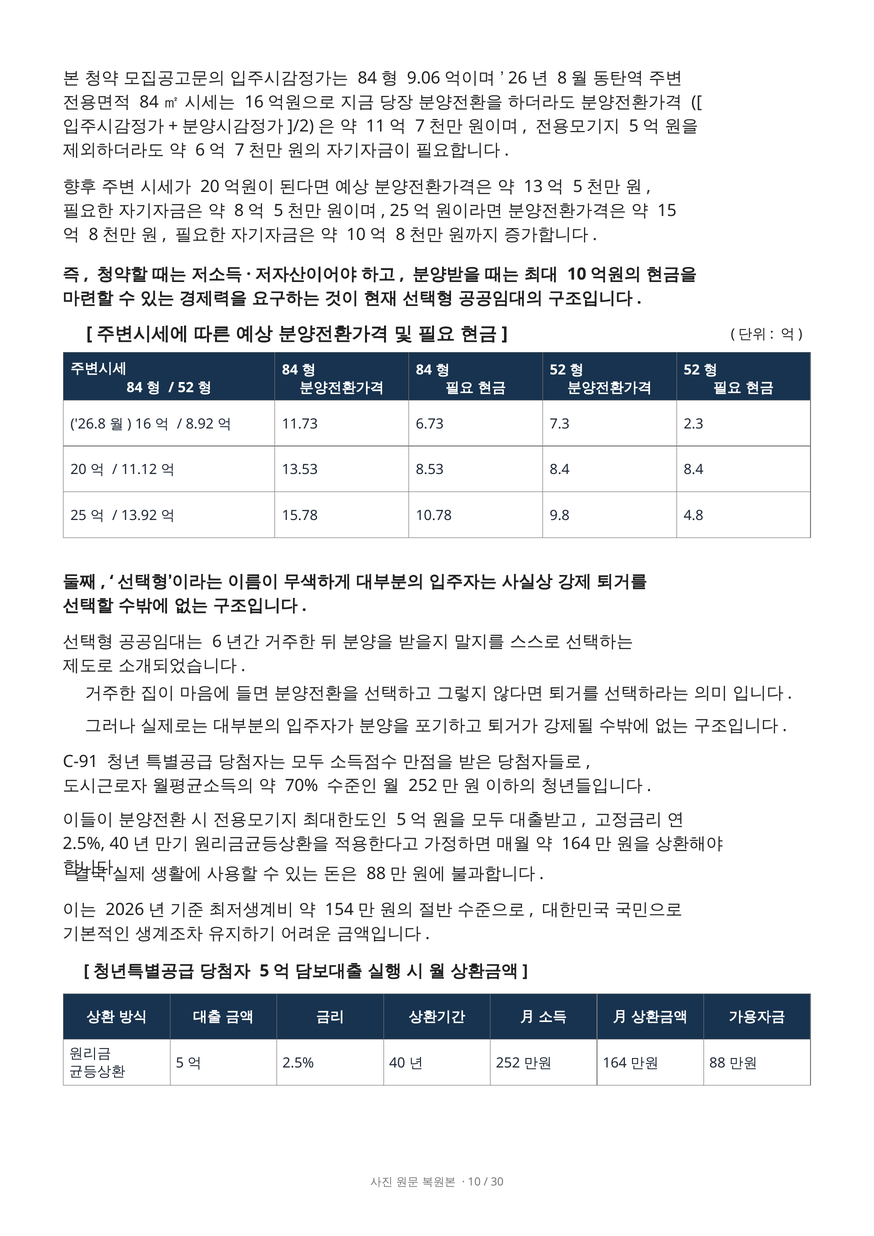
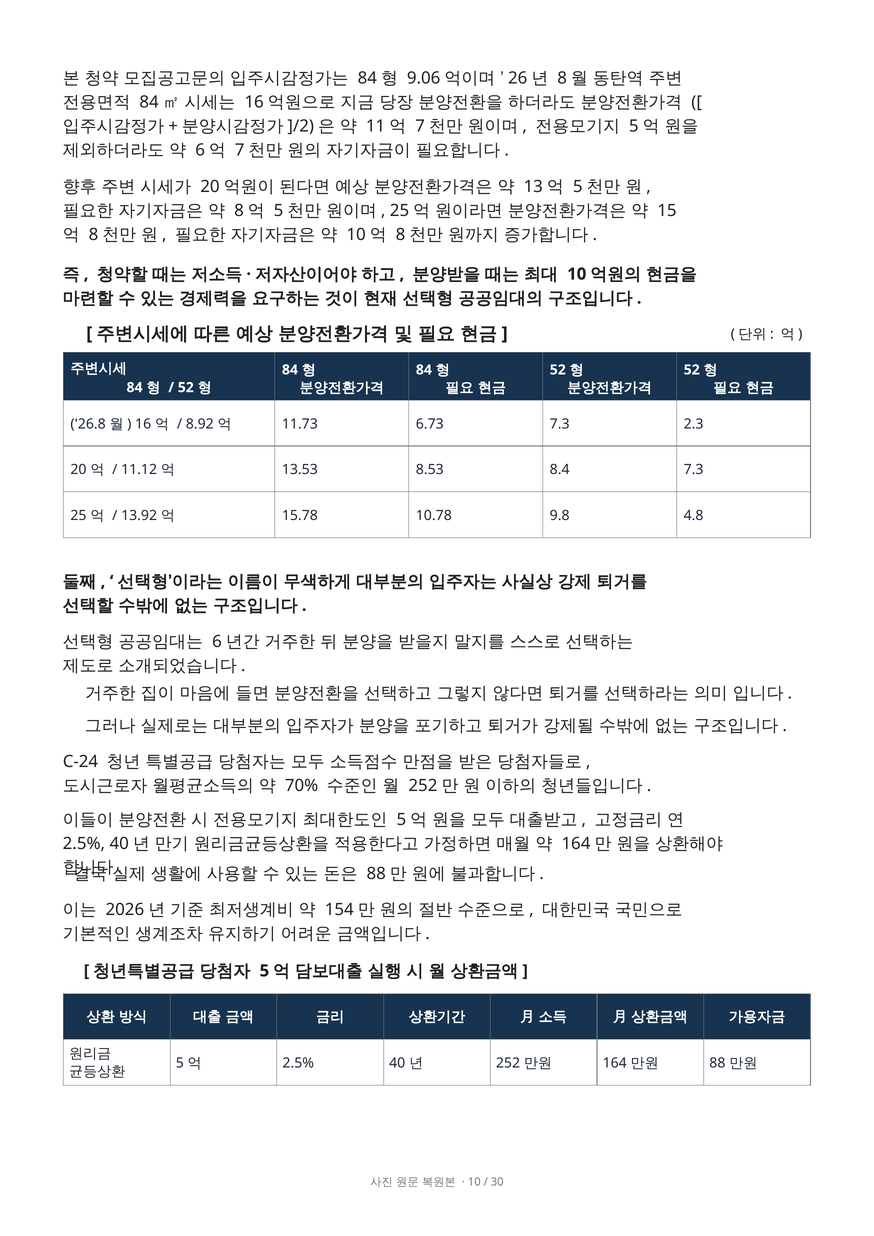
8.4 8.4: 8.4 -> 7.3
C-91: C-91 -> C-24
